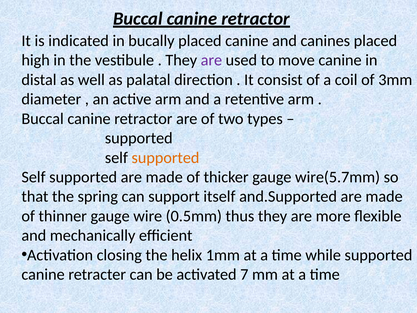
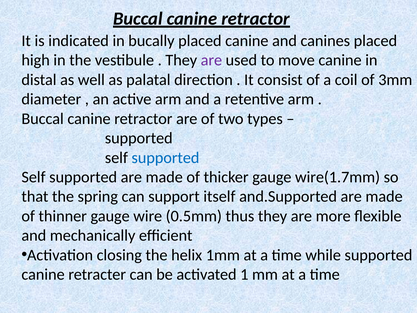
supported at (165, 158) colour: orange -> blue
wire(5.7mm: wire(5.7mm -> wire(1.7mm
7: 7 -> 1
